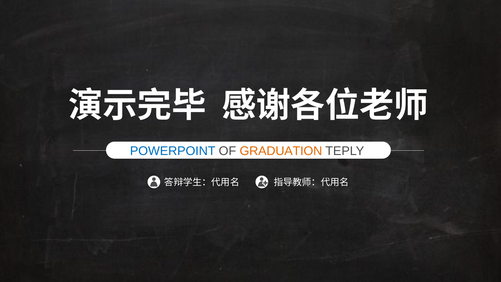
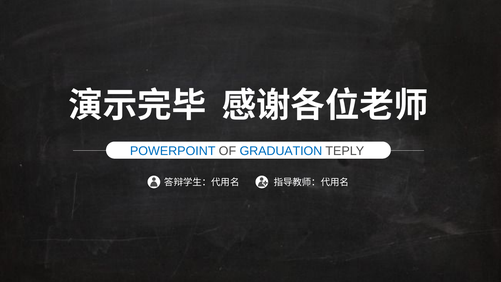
GRADUATION colour: orange -> blue
